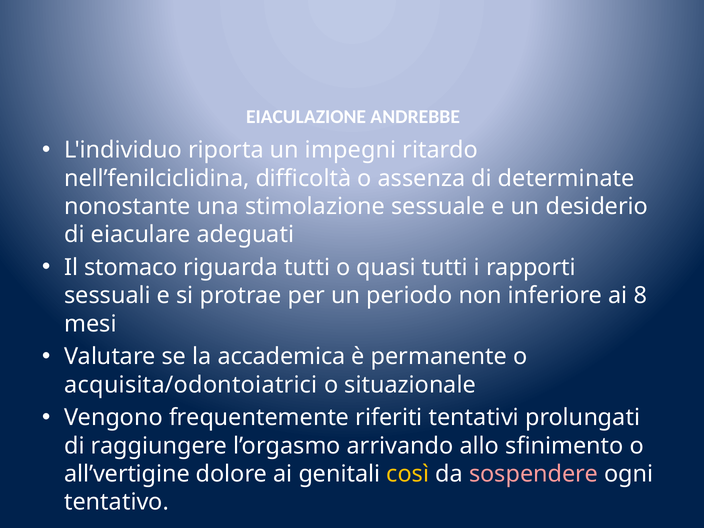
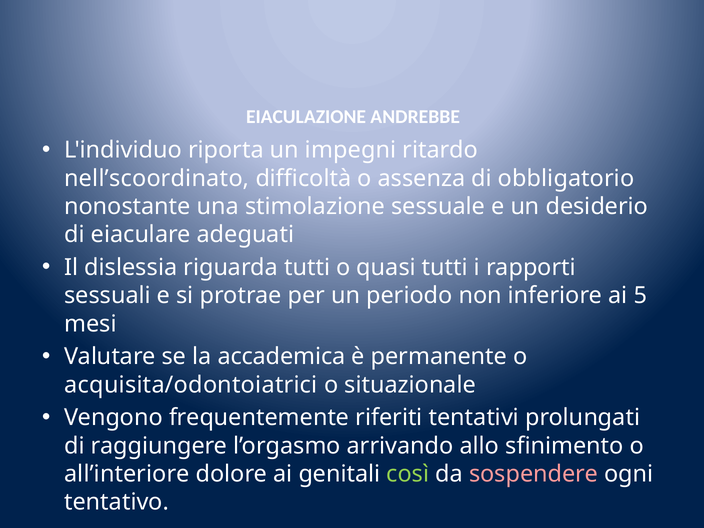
nell’fenilciclidina: nell’fenilciclidina -> nell’scoordinato
determinate: determinate -> obbligatorio
stomaco: stomaco -> dislessia
8: 8 -> 5
all’vertigine: all’vertigine -> all’interiore
così colour: yellow -> light green
